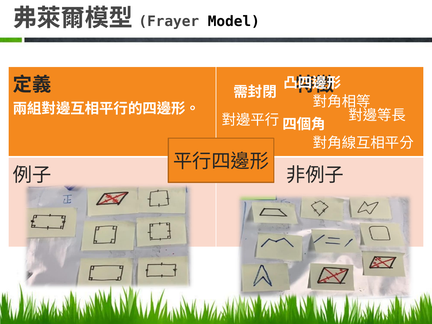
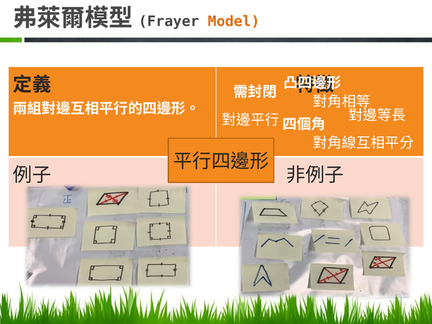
Model colour: black -> orange
